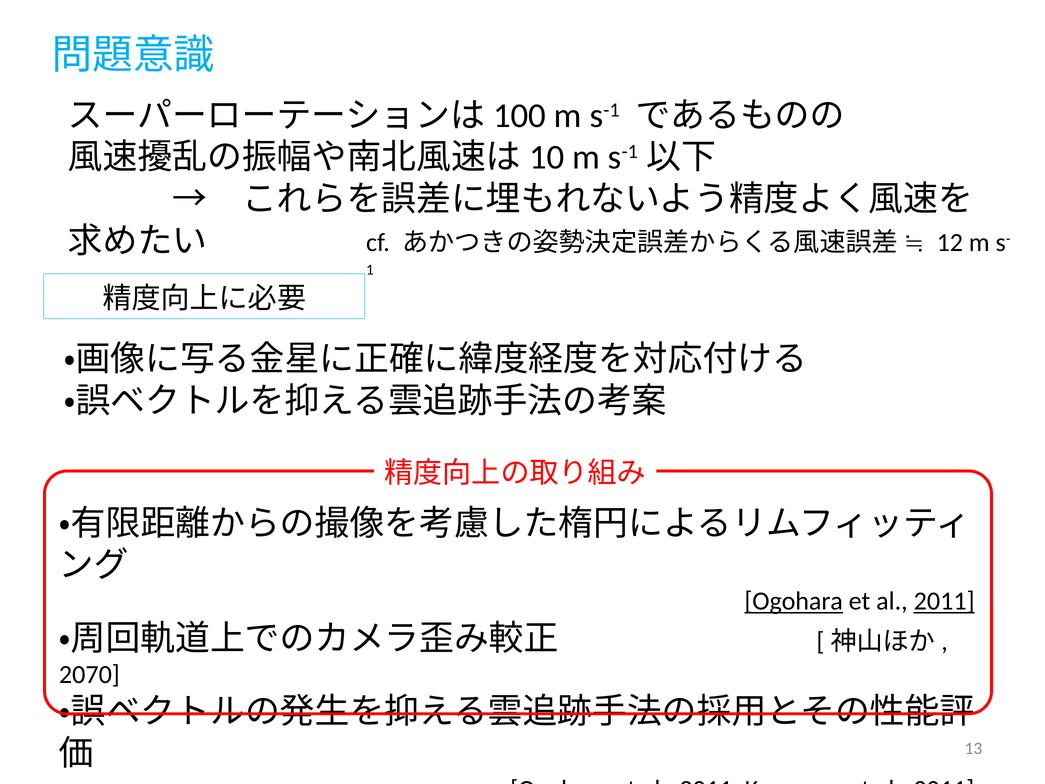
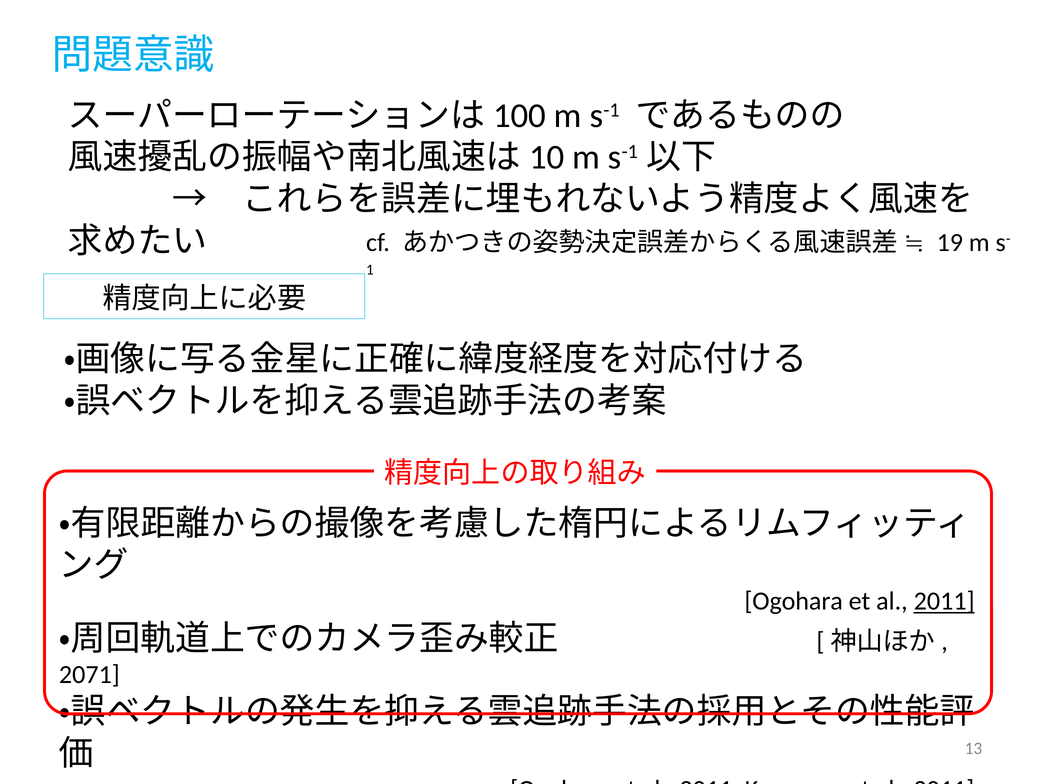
12: 12 -> 19
Ogohara at (794, 601) underline: present -> none
2070: 2070 -> 2071
